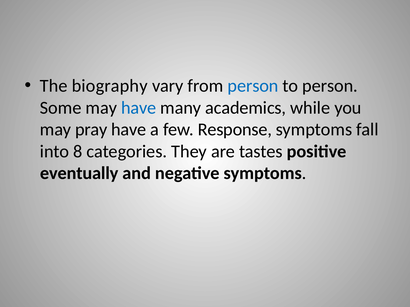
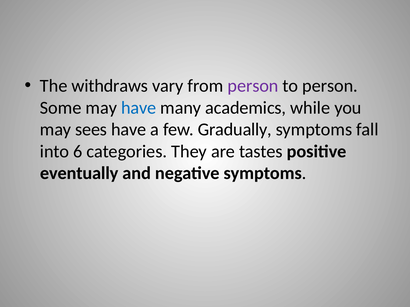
biography: biography -> withdraws
person at (253, 86) colour: blue -> purple
pray: pray -> sees
Response: Response -> Gradually
8: 8 -> 6
